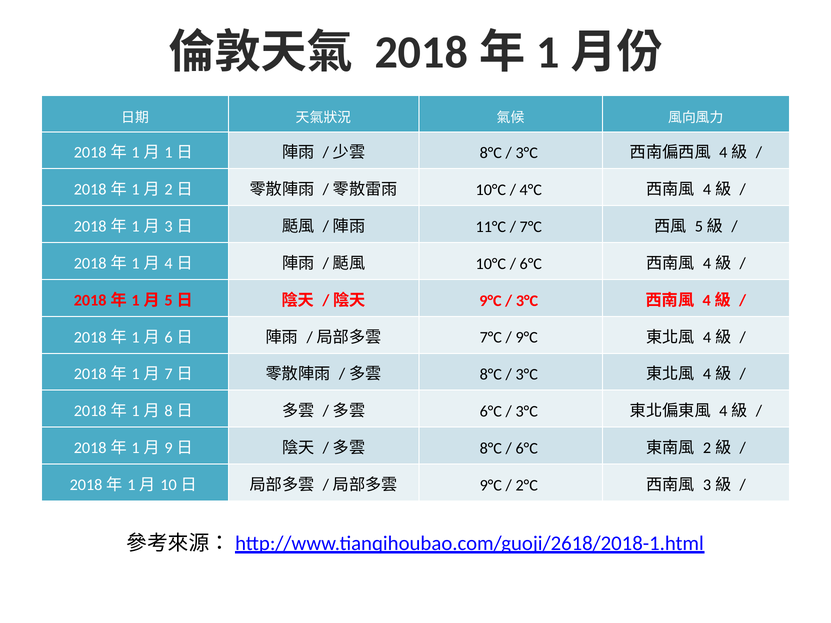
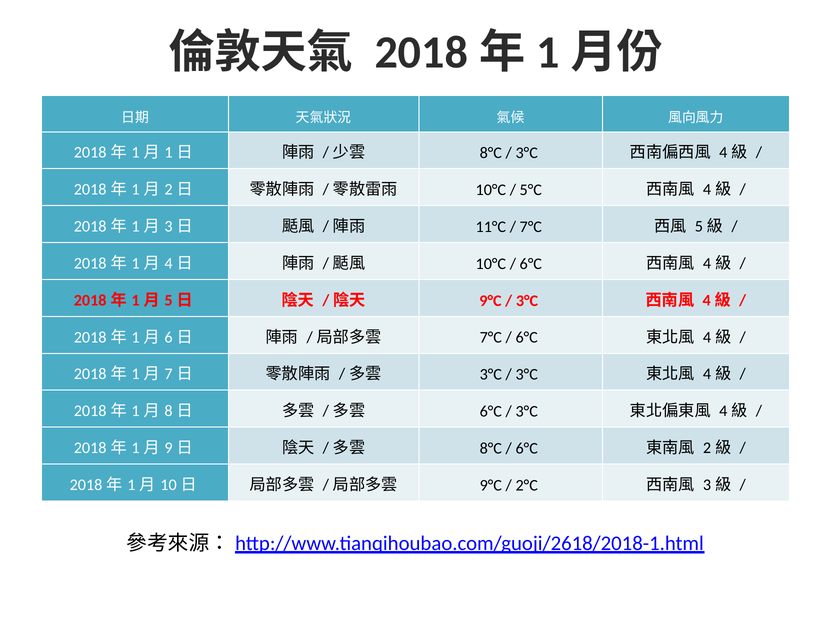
4°C: 4°C -> 5°C
9°C at (527, 338): 9°C -> 6°C
8°C at (491, 375): 8°C -> 3°C
